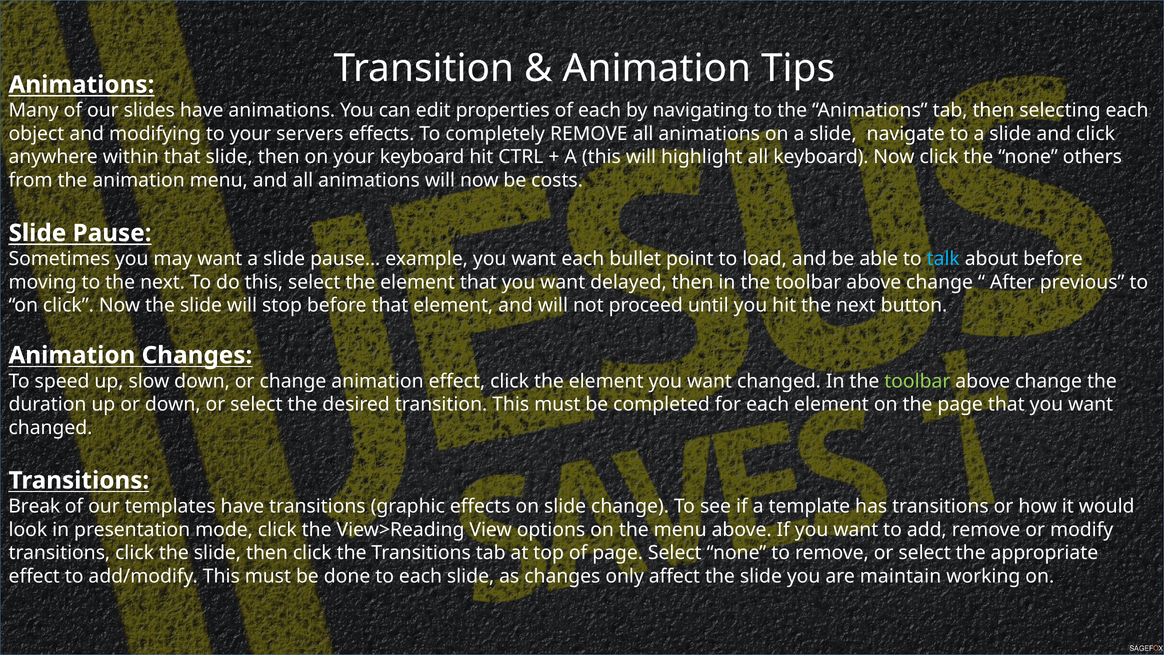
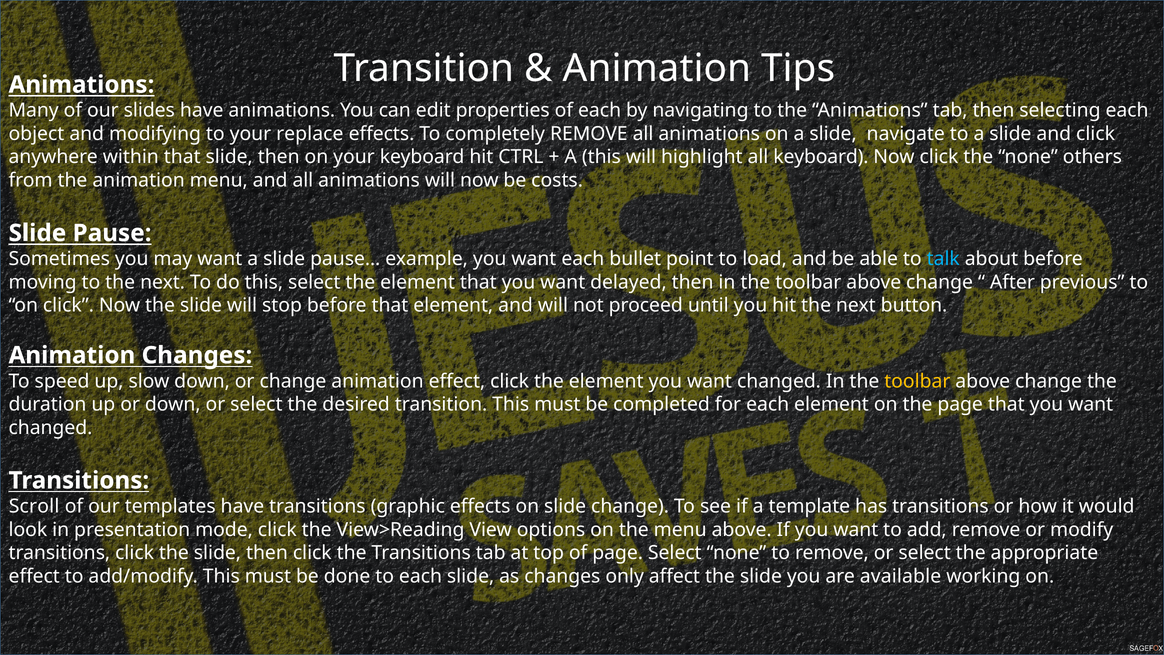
servers: servers -> replace
toolbar at (917, 381) colour: light green -> yellow
Break: Break -> Scroll
maintain: maintain -> available
